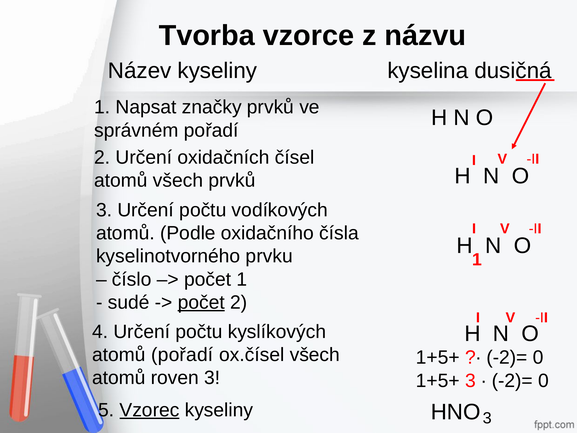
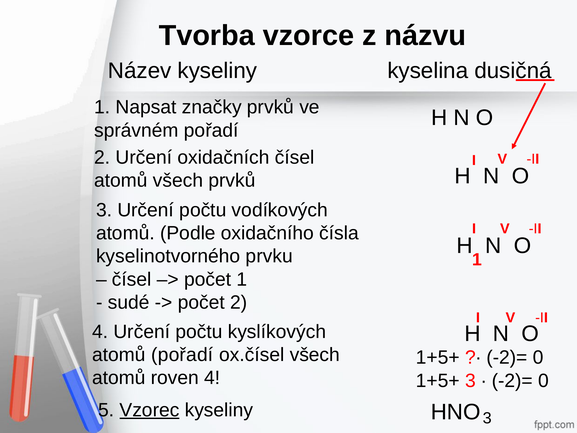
číslo at (132, 279): číslo -> čísel
počet at (201, 302) underline: present -> none
roven 3: 3 -> 4
